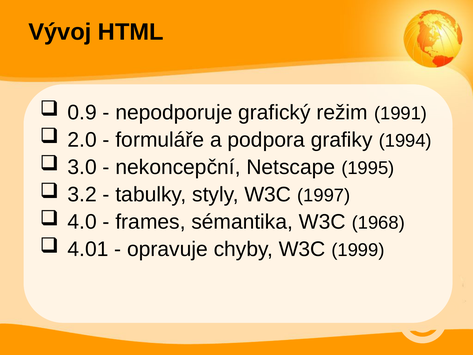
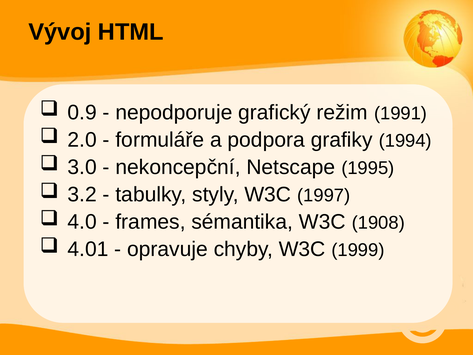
1968: 1968 -> 1908
